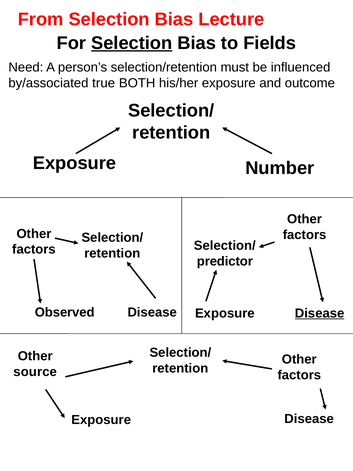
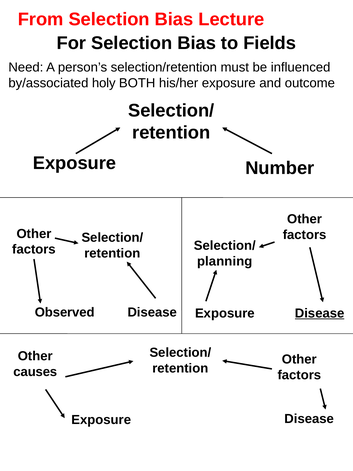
Selection at (132, 43) underline: present -> none
true: true -> holy
predictor: predictor -> planning
source: source -> causes
